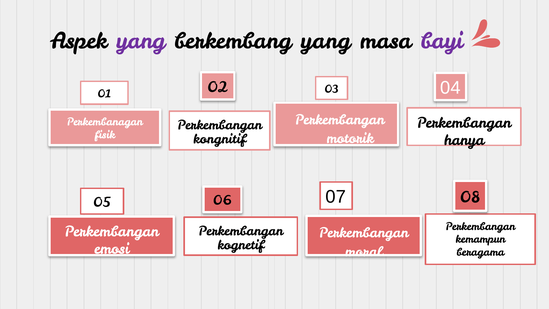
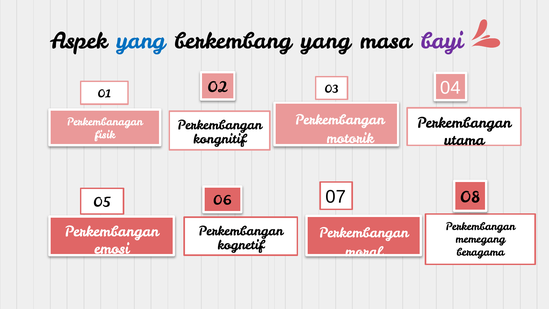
yang at (141, 41) colour: purple -> blue
hanya: hanya -> utama
kemampun: kemampun -> memegang
